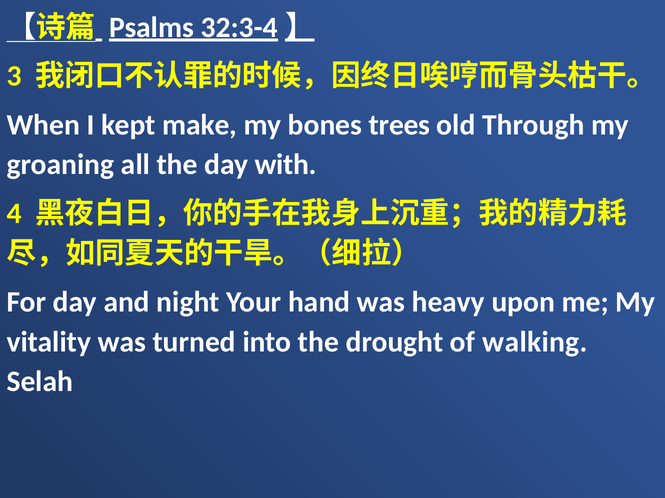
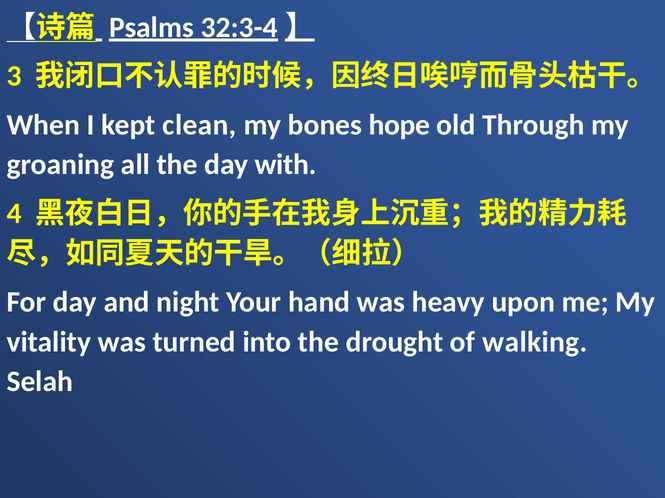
make: make -> clean
trees: trees -> hope
